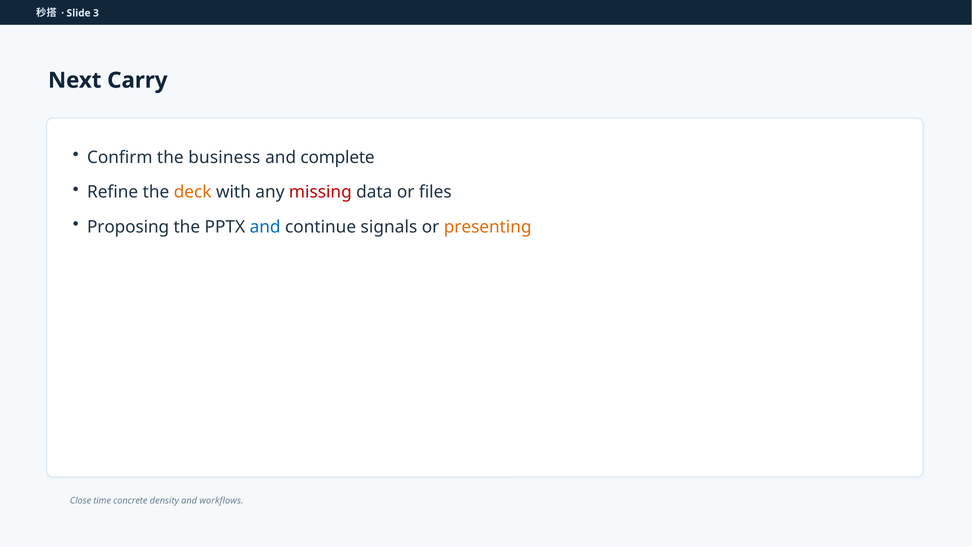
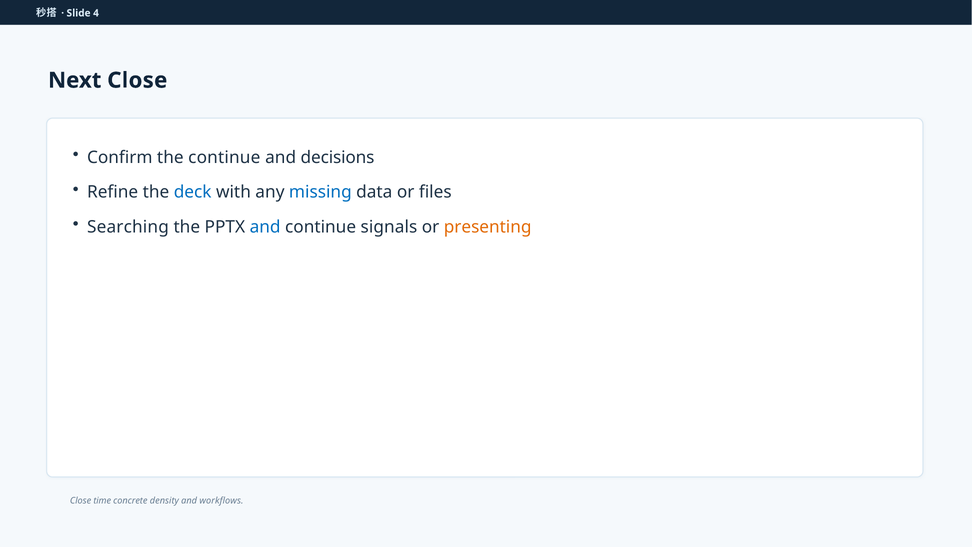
3: 3 -> 4
Next Carry: Carry -> Close
the business: business -> continue
complete: complete -> decisions
deck colour: orange -> blue
missing colour: red -> blue
Proposing: Proposing -> Searching
